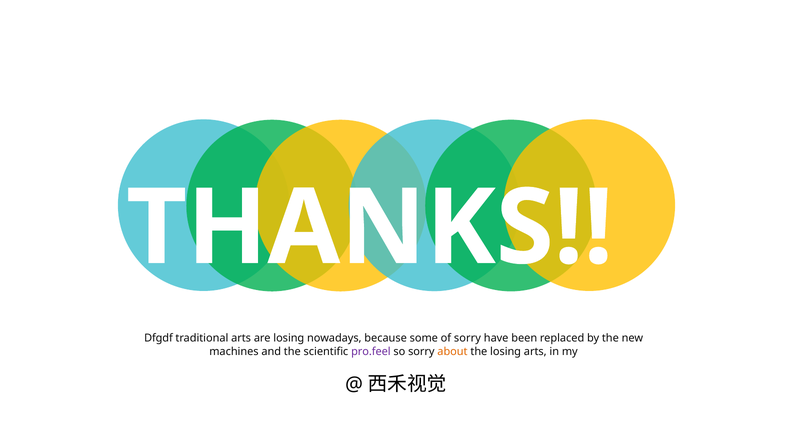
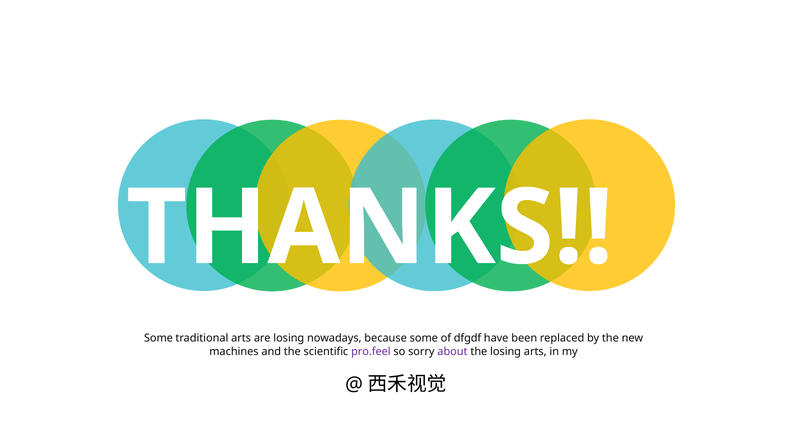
Dfgdf at (158, 338): Dfgdf -> Some
of sorry: sorry -> dfgdf
about colour: orange -> purple
